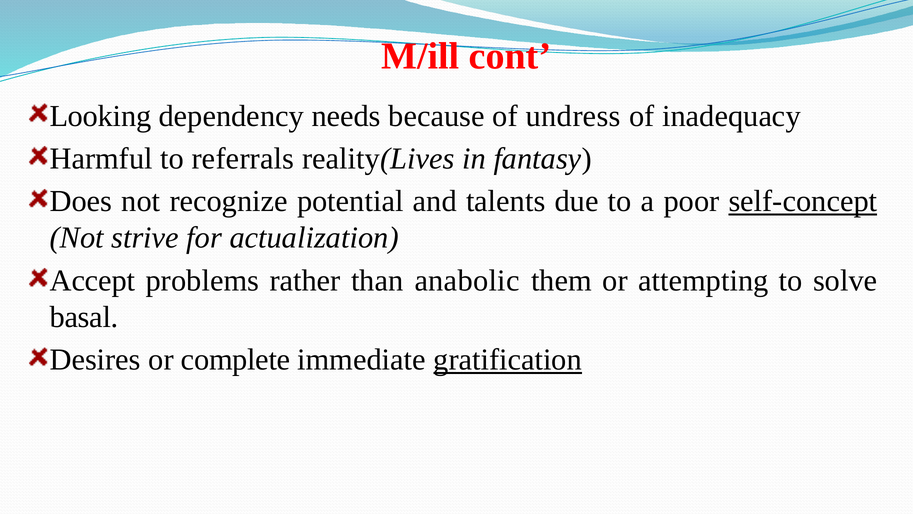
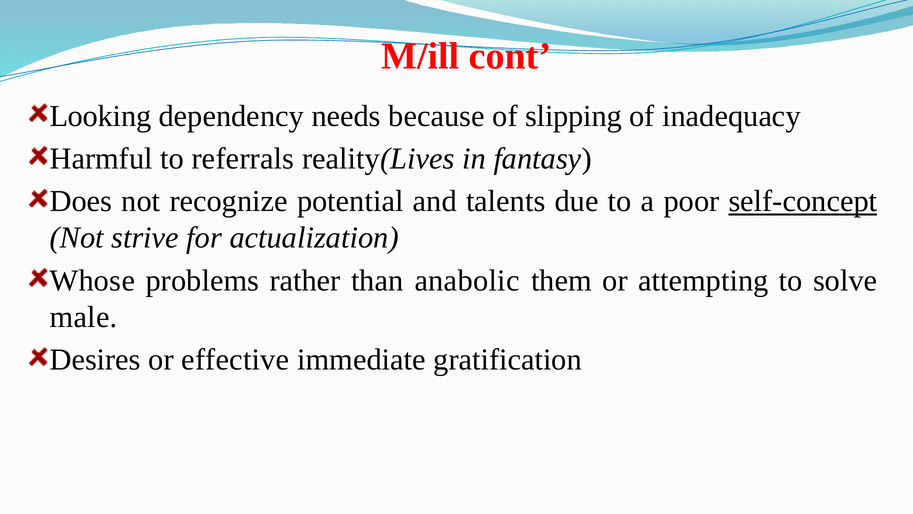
undress: undress -> slipping
Accept: Accept -> Whose
basal: basal -> male
complete: complete -> effective
gratification underline: present -> none
